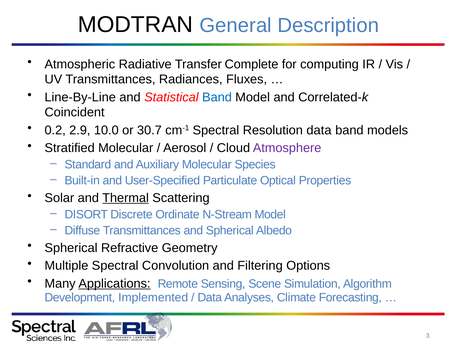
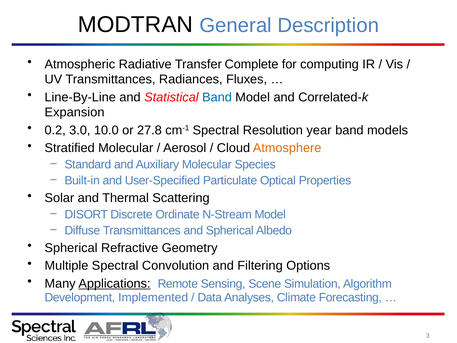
Coincident: Coincident -> Expansion
2.9: 2.9 -> 3.0
30.7: 30.7 -> 27.8
Resolution data: data -> year
Atmosphere colour: purple -> orange
Thermal underline: present -> none
